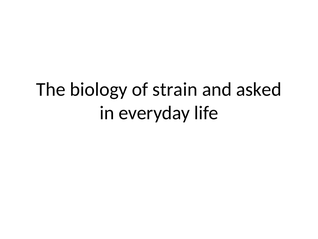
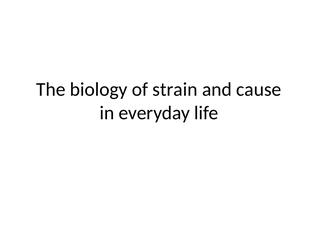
asked: asked -> cause
